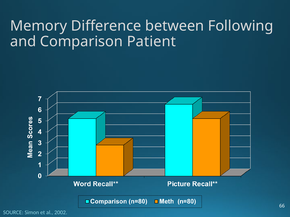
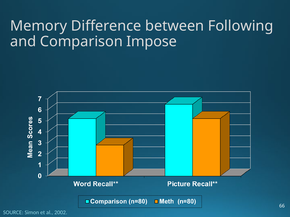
Patient: Patient -> Impose
